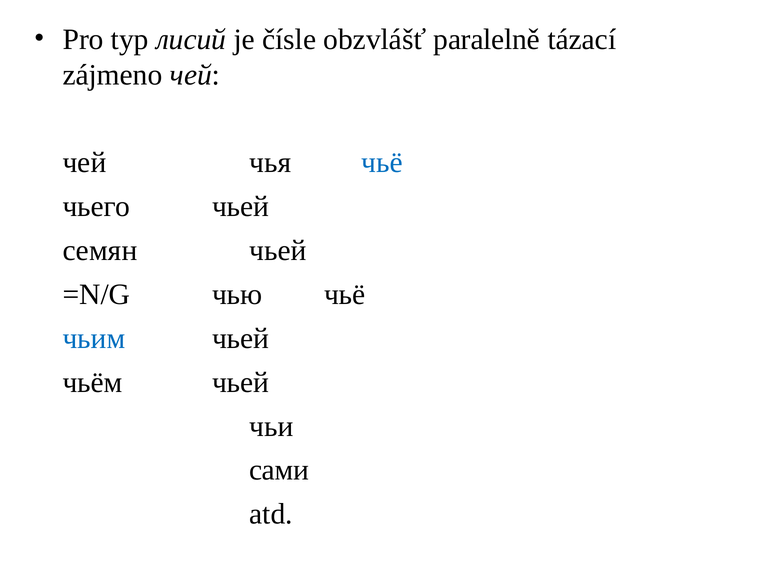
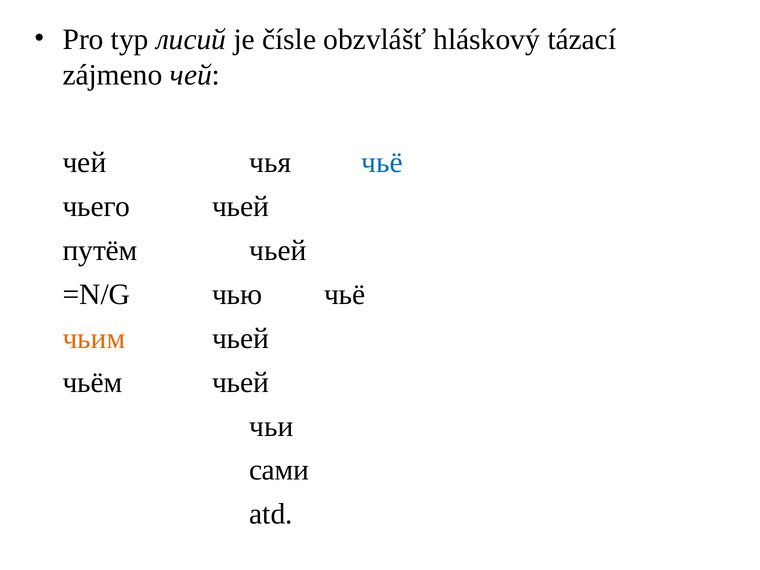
paralelně: paralelně -> hláskový
семян: семян -> путём
чьим colour: blue -> orange
